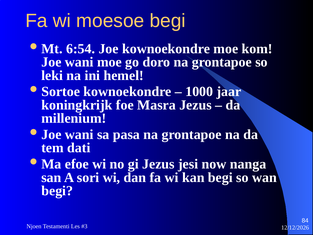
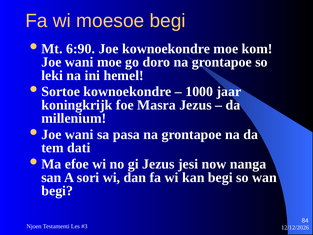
6:54: 6:54 -> 6:90
